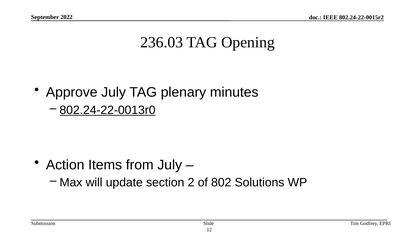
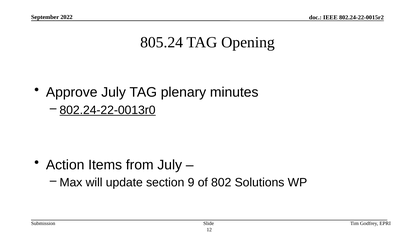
236.03: 236.03 -> 805.24
2: 2 -> 9
